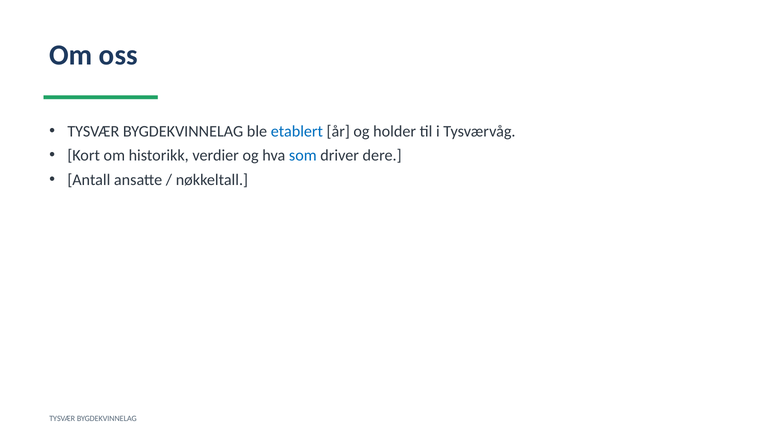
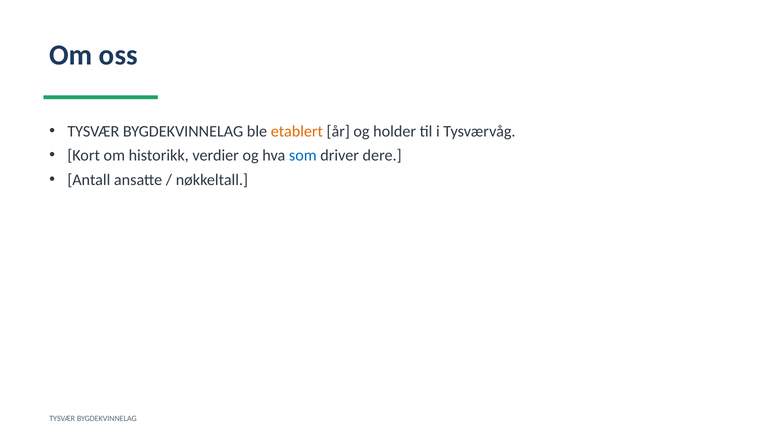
etablert colour: blue -> orange
